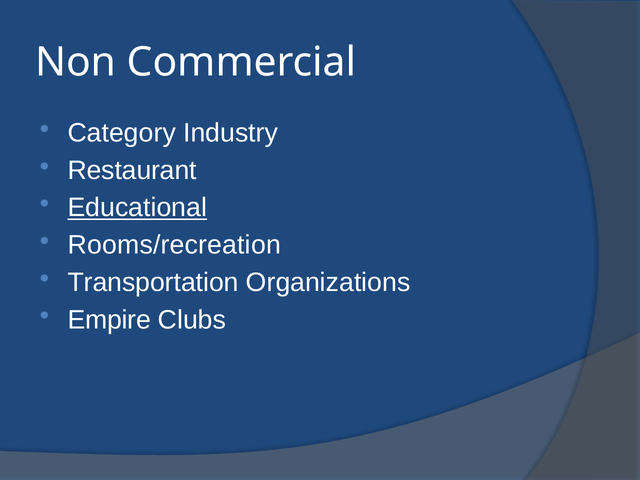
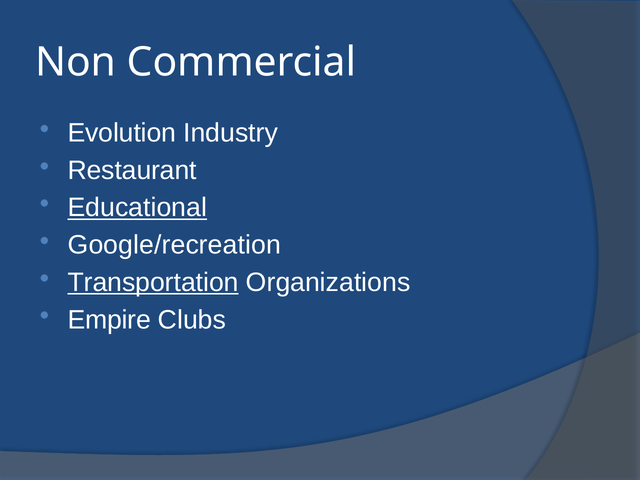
Category: Category -> Evolution
Rooms/recreation: Rooms/recreation -> Google/recreation
Transportation underline: none -> present
